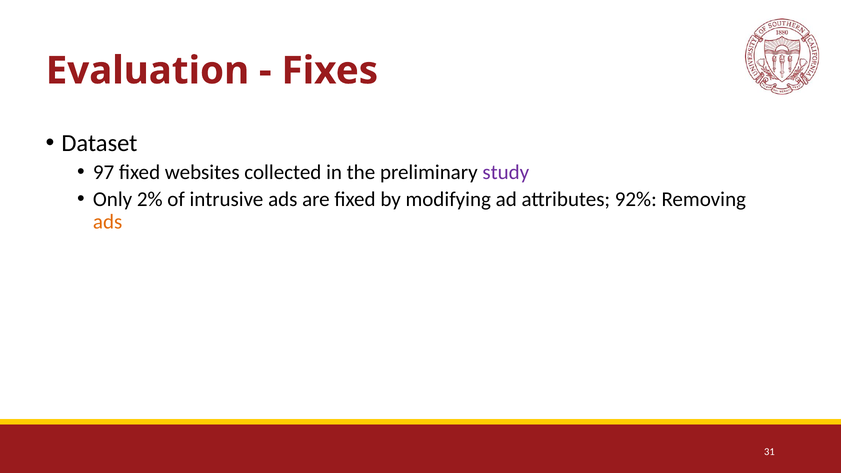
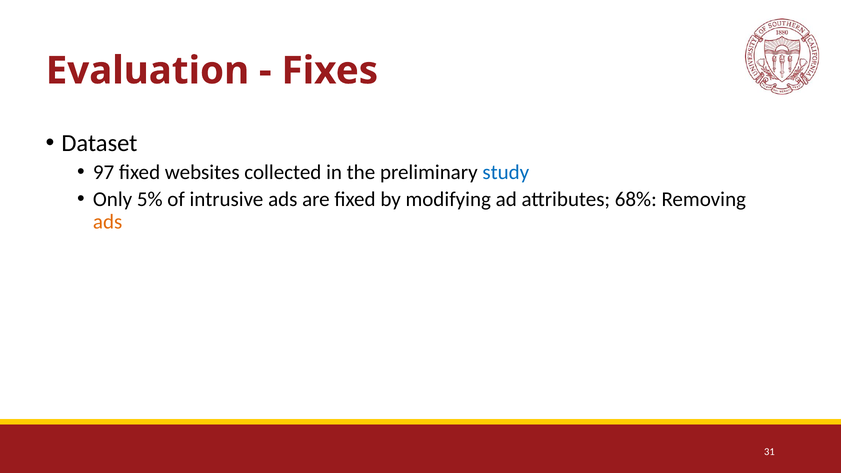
study colour: purple -> blue
2%: 2% -> 5%
92%: 92% -> 68%
